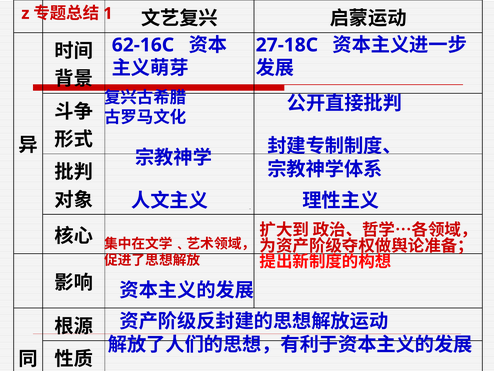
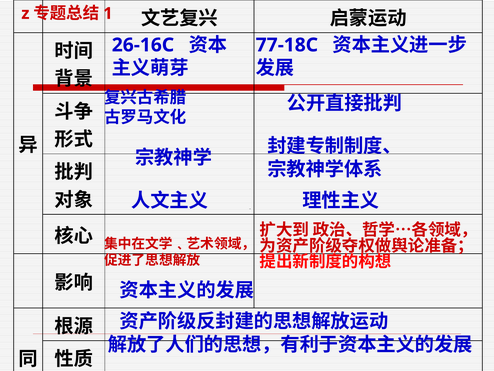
62-16C: 62-16C -> 26-16C
27-18C: 27-18C -> 77-18C
